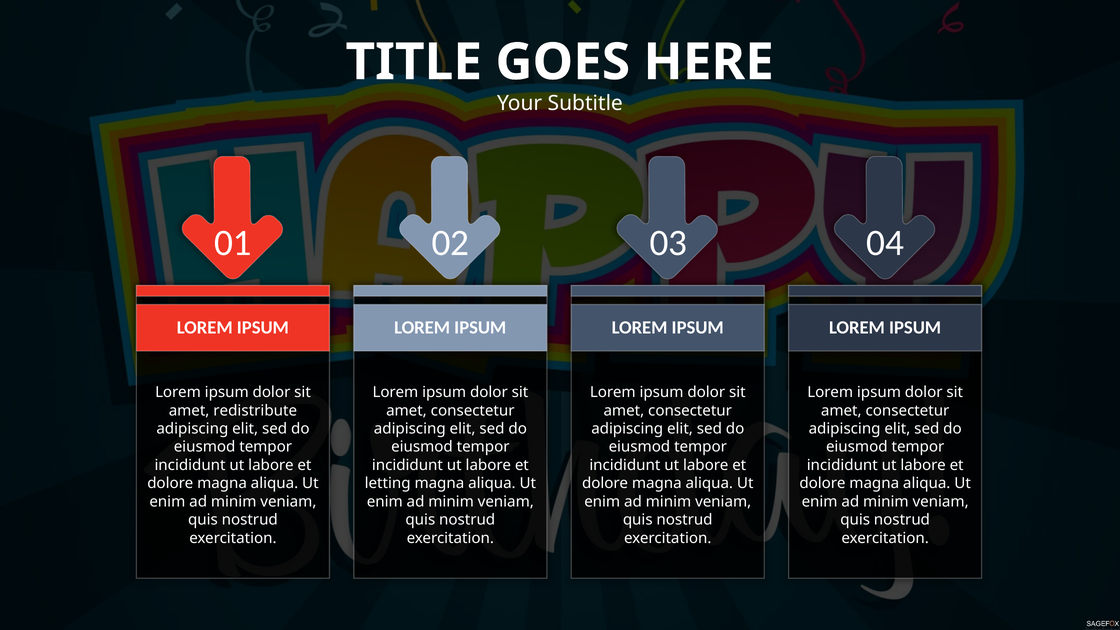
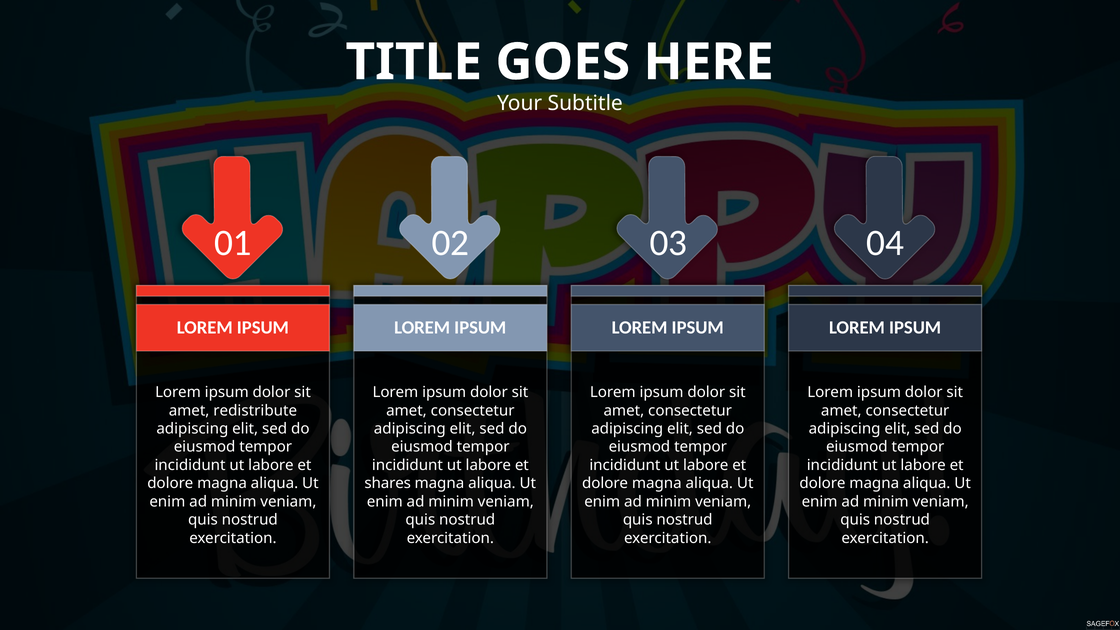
letting: letting -> shares
